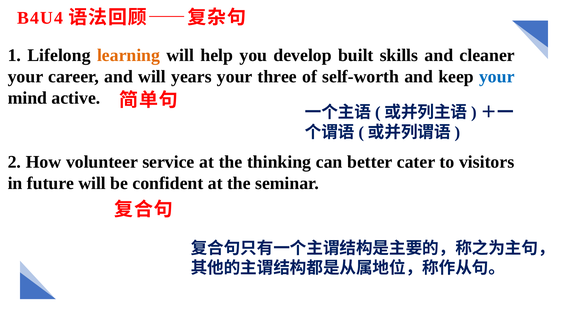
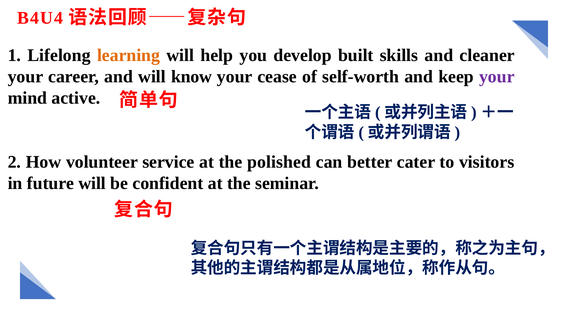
years: years -> know
three: three -> cease
your at (497, 77) colour: blue -> purple
thinking: thinking -> polished
